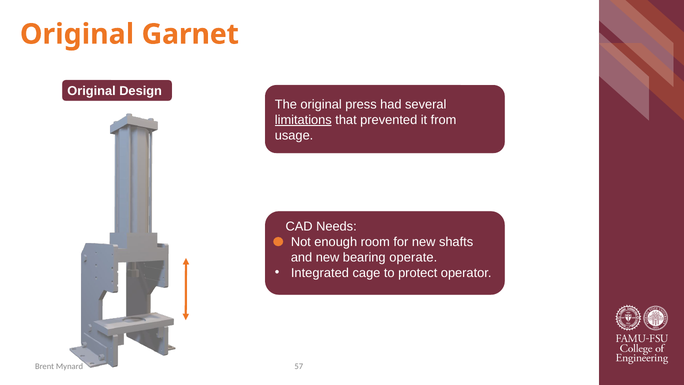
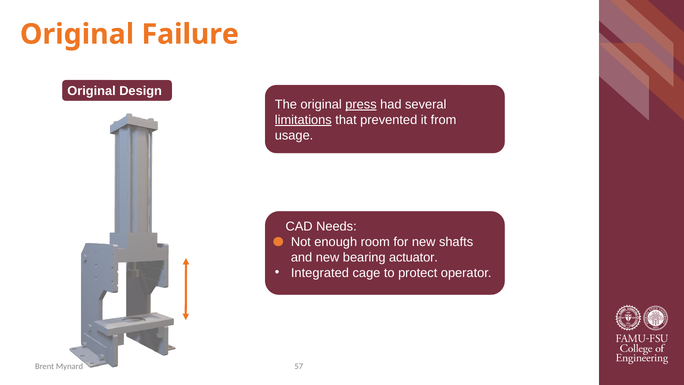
Garnet: Garnet -> Failure
press underline: none -> present
operate: operate -> actuator
